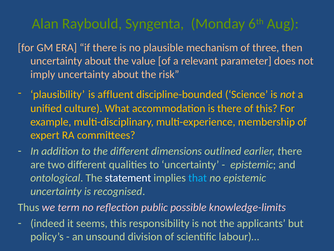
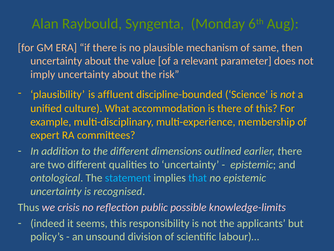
three: three -> same
statement colour: white -> light blue
term: term -> crisis
